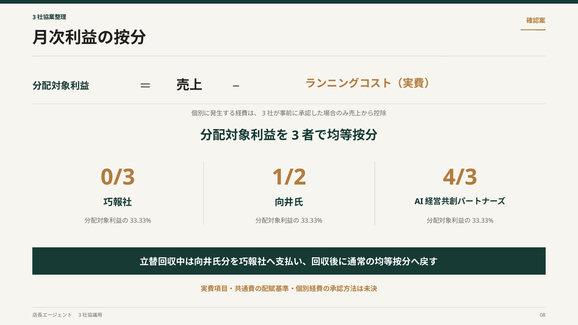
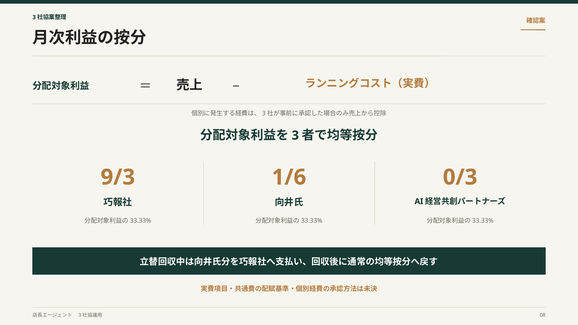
0/3: 0/3 -> 9/3
1/2: 1/2 -> 1/6
4/3: 4/3 -> 0/3
